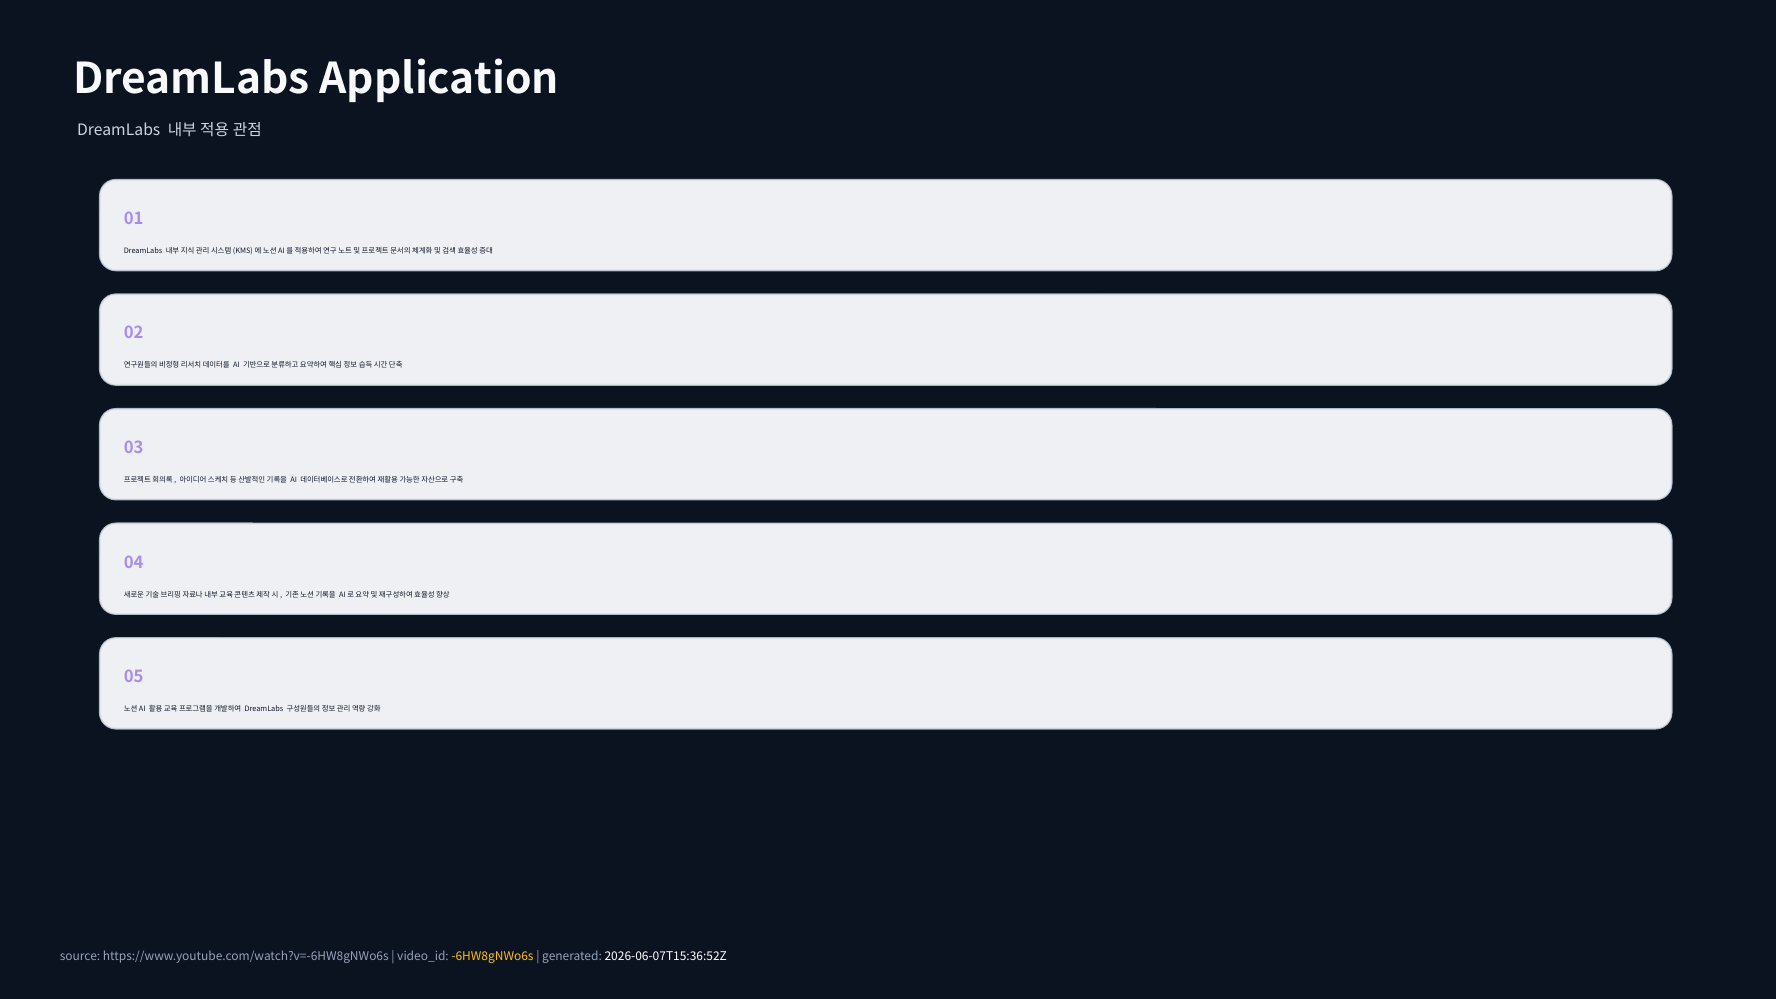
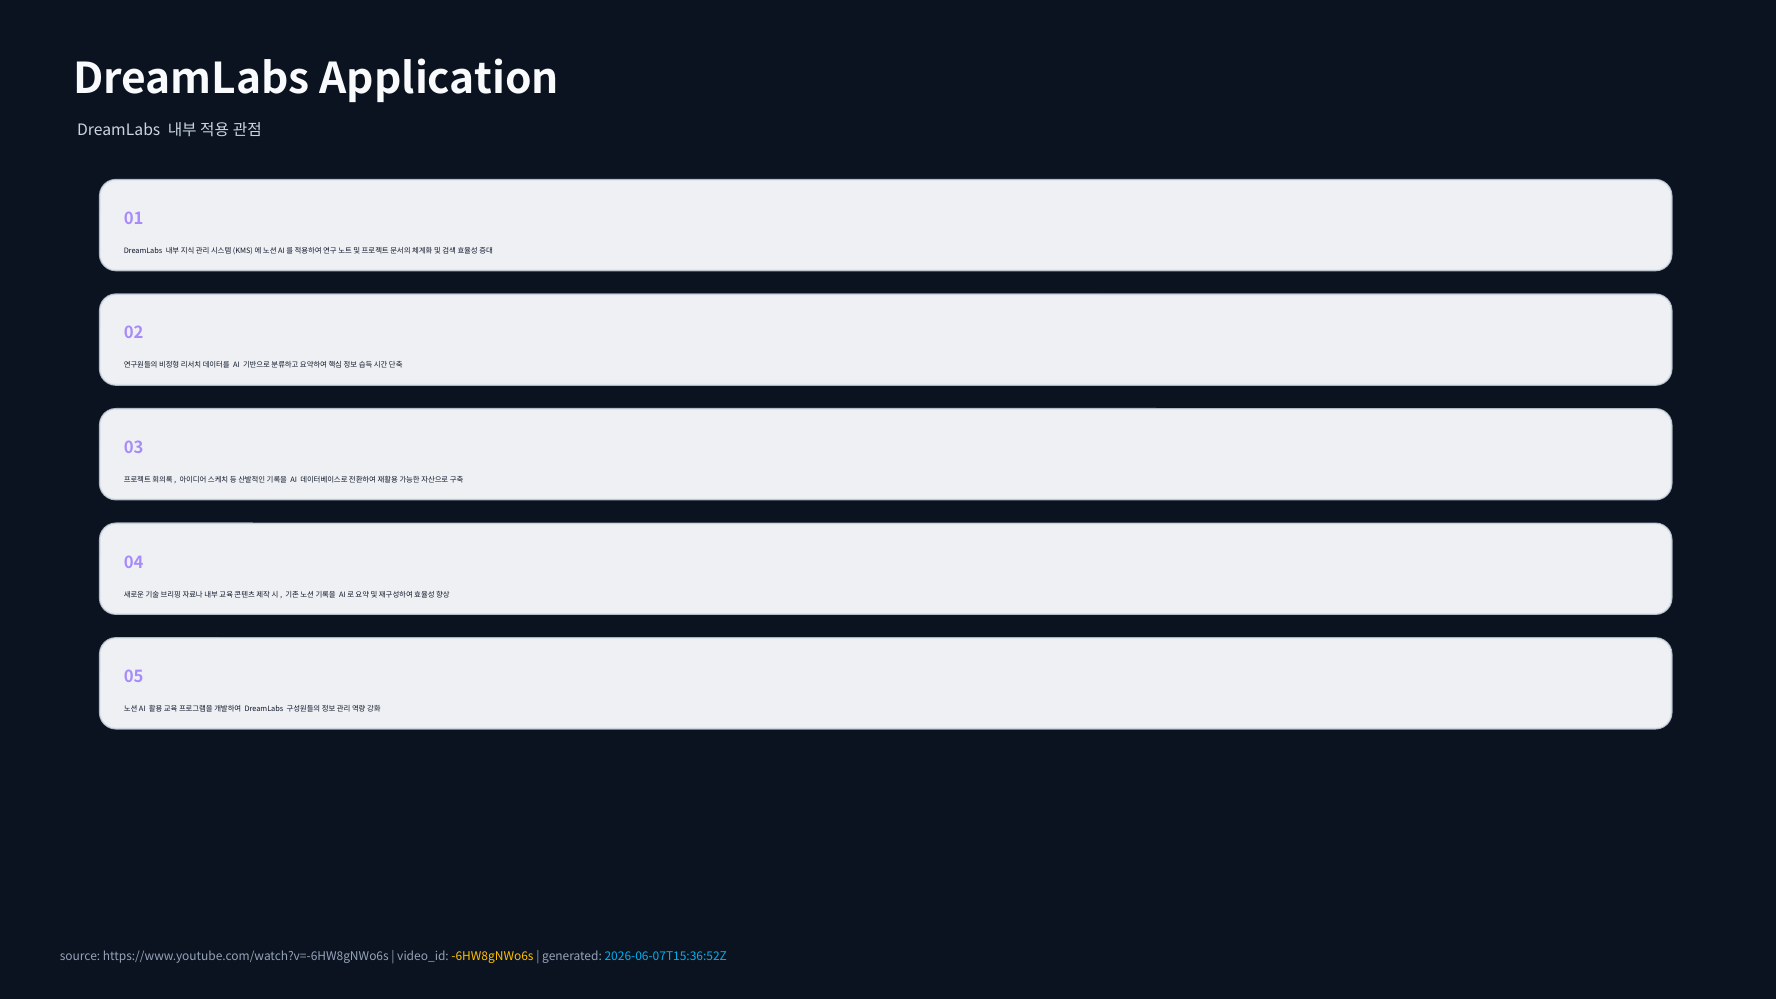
2026-06-07T15:36:52Z colour: white -> light blue
